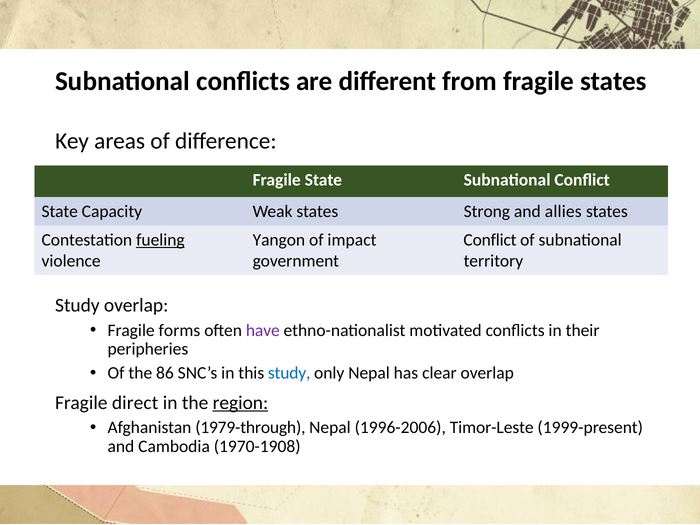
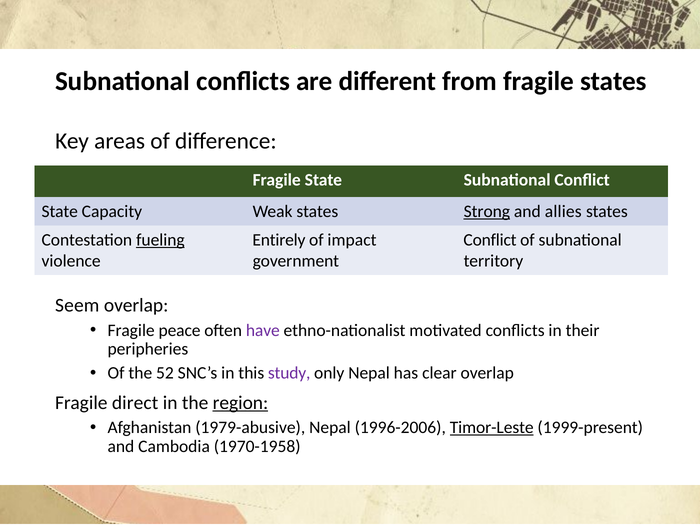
Strong underline: none -> present
Yangon: Yangon -> Entirely
Study at (77, 305): Study -> Seem
forms: forms -> peace
86: 86 -> 52
study at (289, 373) colour: blue -> purple
1979-through: 1979-through -> 1979-abusive
Timor-Leste underline: none -> present
1970-1908: 1970-1908 -> 1970-1958
